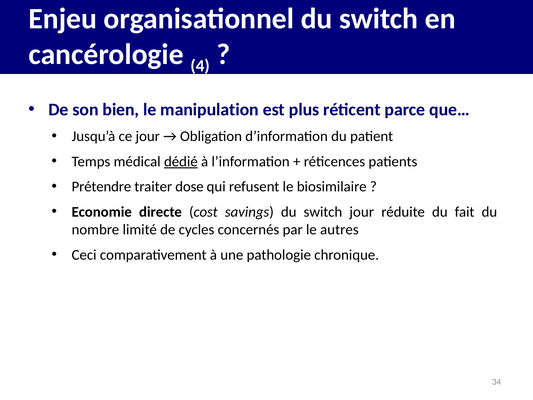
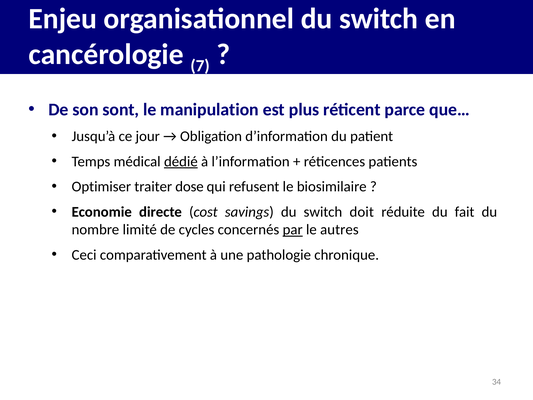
4: 4 -> 7
bien: bien -> sont
Prétendre: Prétendre -> Optimiser
switch jour: jour -> doit
par underline: none -> present
